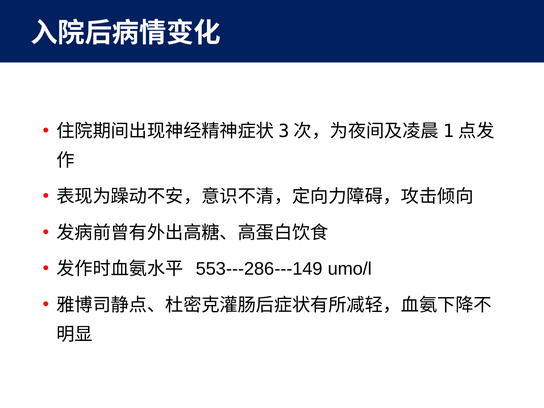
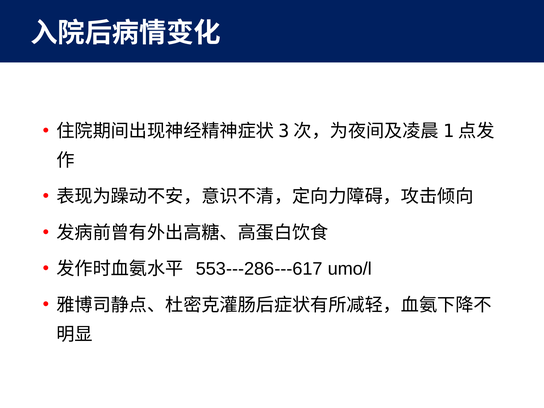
553---286---149: 553---286---149 -> 553---286---617
